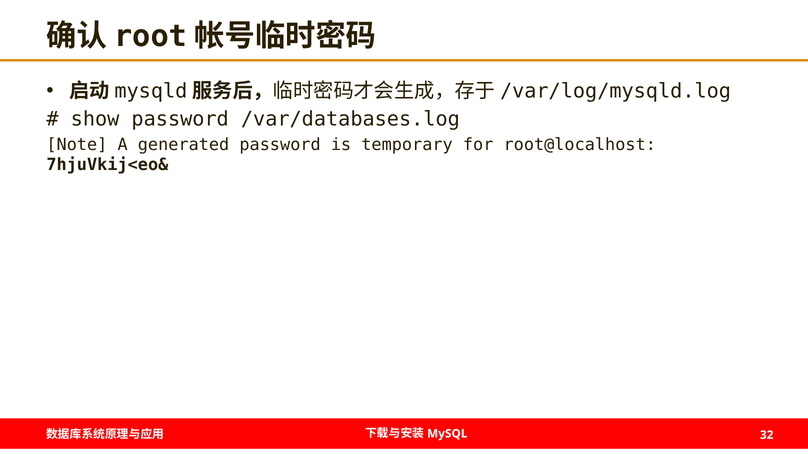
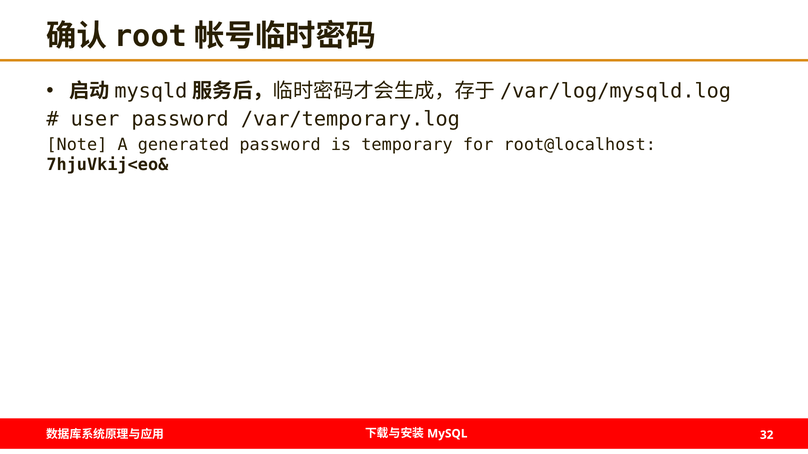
show: show -> user
/var/databases.log: /var/databases.log -> /var/temporary.log
